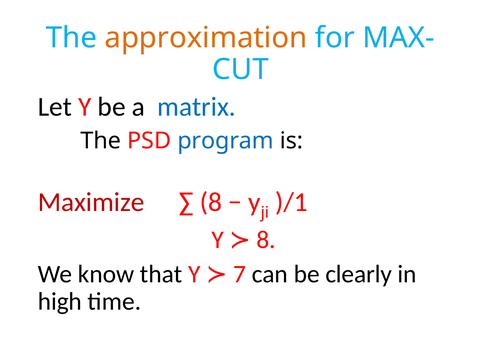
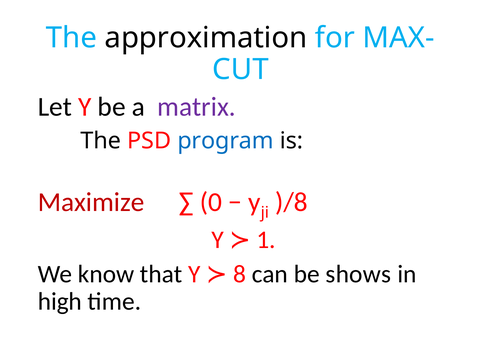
approximation colour: orange -> black
matrix colour: blue -> purple
8 at (211, 202): 8 -> 0
)/1: )/1 -> )/8
Y 8: 8 -> 1
clearly: clearly -> shows
7: 7 -> 8
